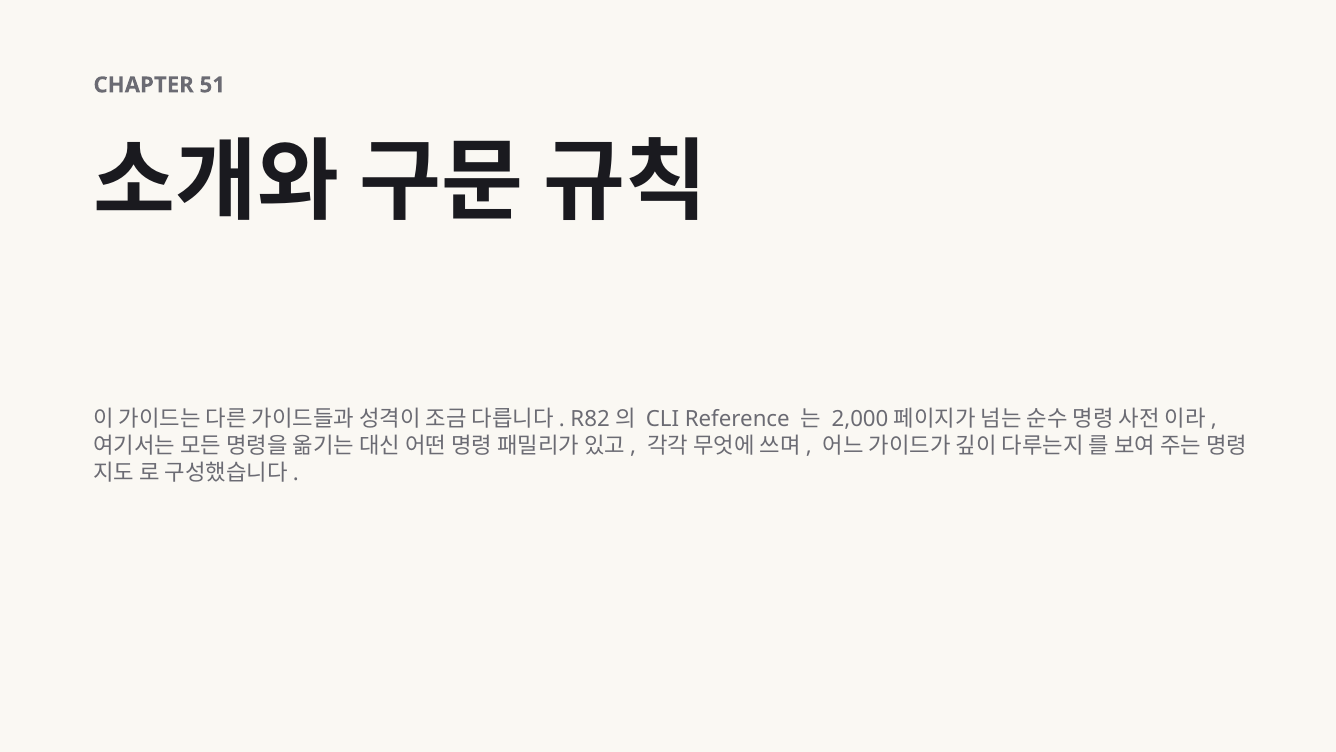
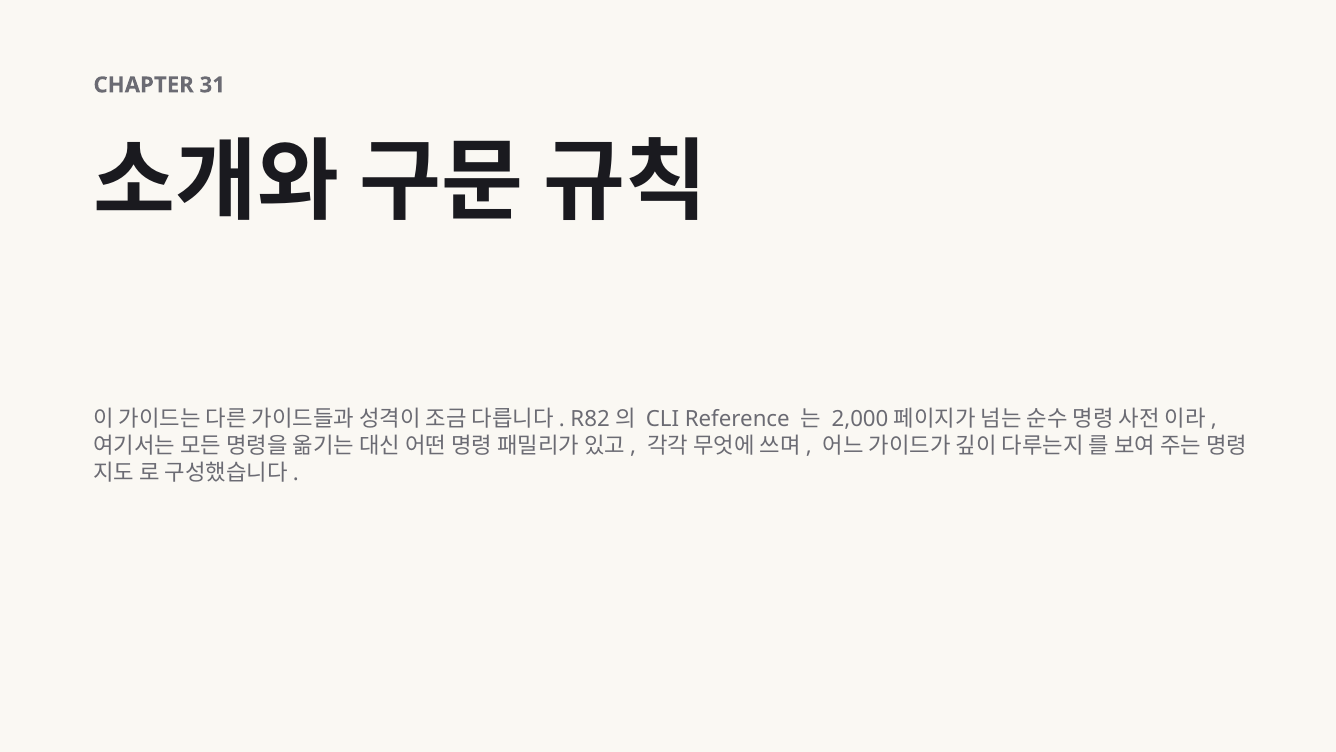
51: 51 -> 31
